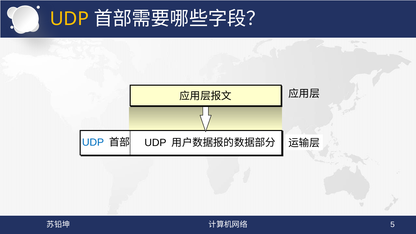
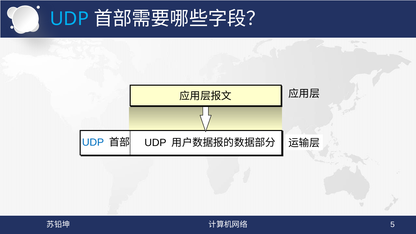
UDP at (69, 19) colour: yellow -> light blue
